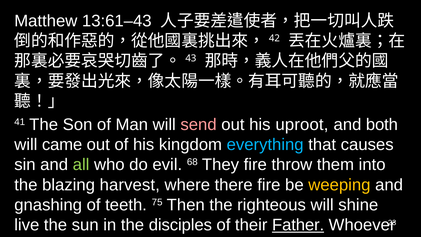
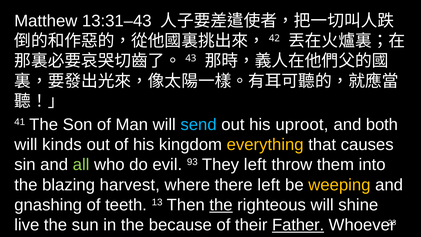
13:61–43: 13:61–43 -> 13:31–43
send colour: pink -> light blue
came: came -> kinds
everything colour: light blue -> yellow
68: 68 -> 93
They fire: fire -> left
there fire: fire -> left
75: 75 -> 13
the at (221, 205) underline: none -> present
disciples: disciples -> because
